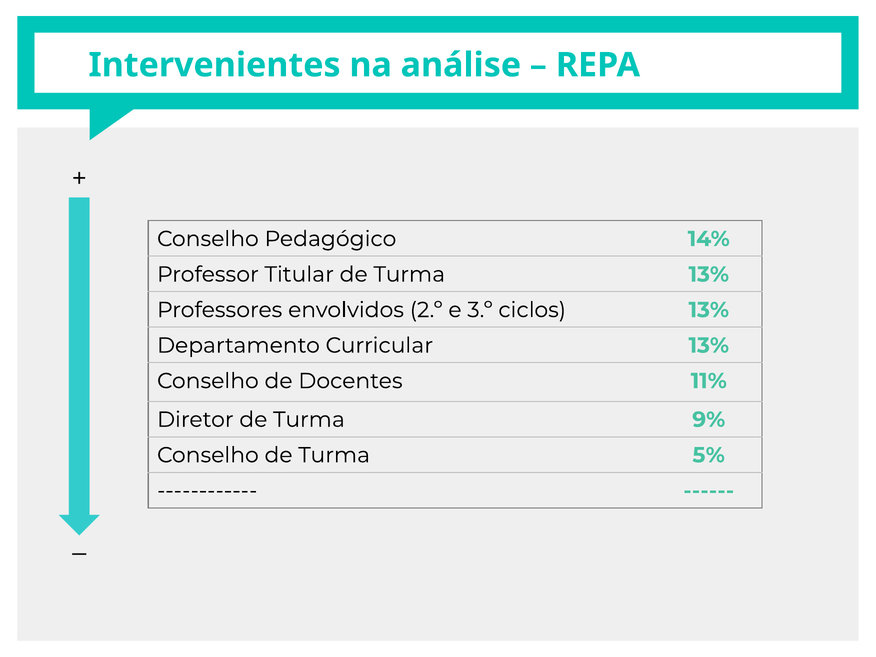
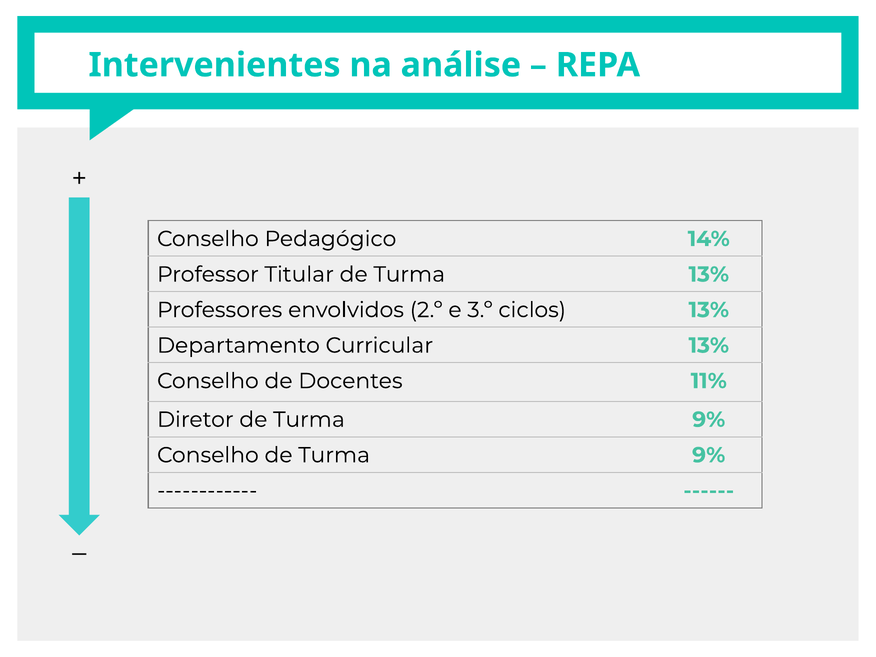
Conselho de Turma 5%: 5% -> 9%
